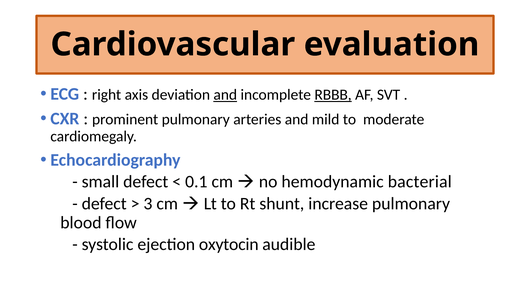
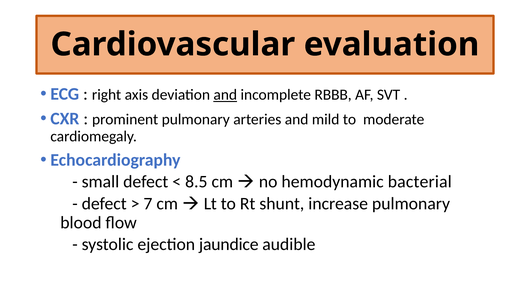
RBBB underline: present -> none
0.1: 0.1 -> 8.5
3: 3 -> 7
oxytocin: oxytocin -> jaundice
